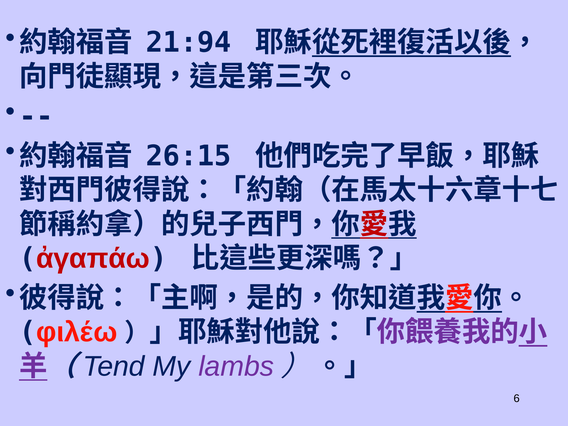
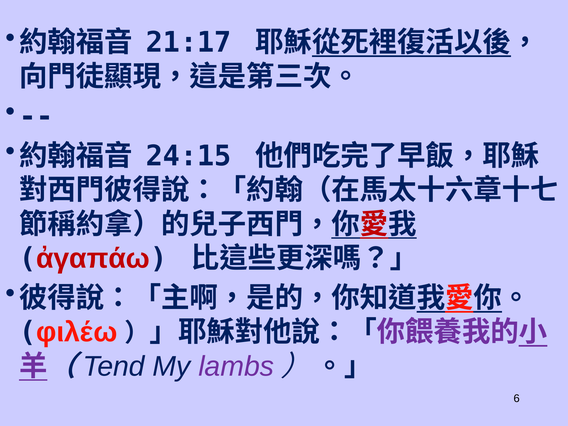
21:94: 21:94 -> 21:17
26:15: 26:15 -> 24:15
